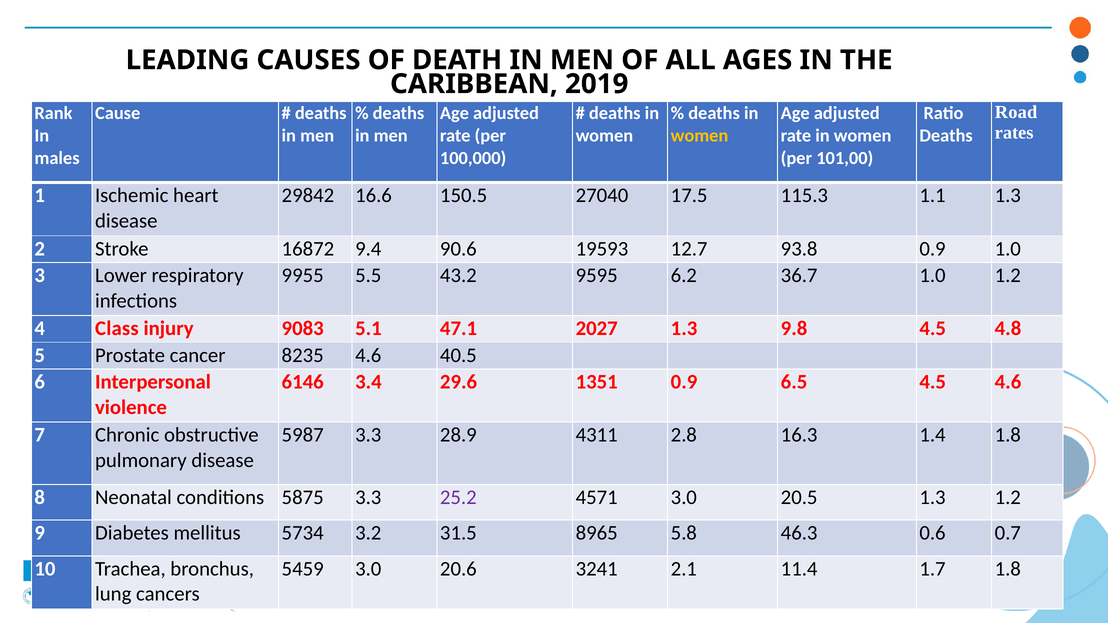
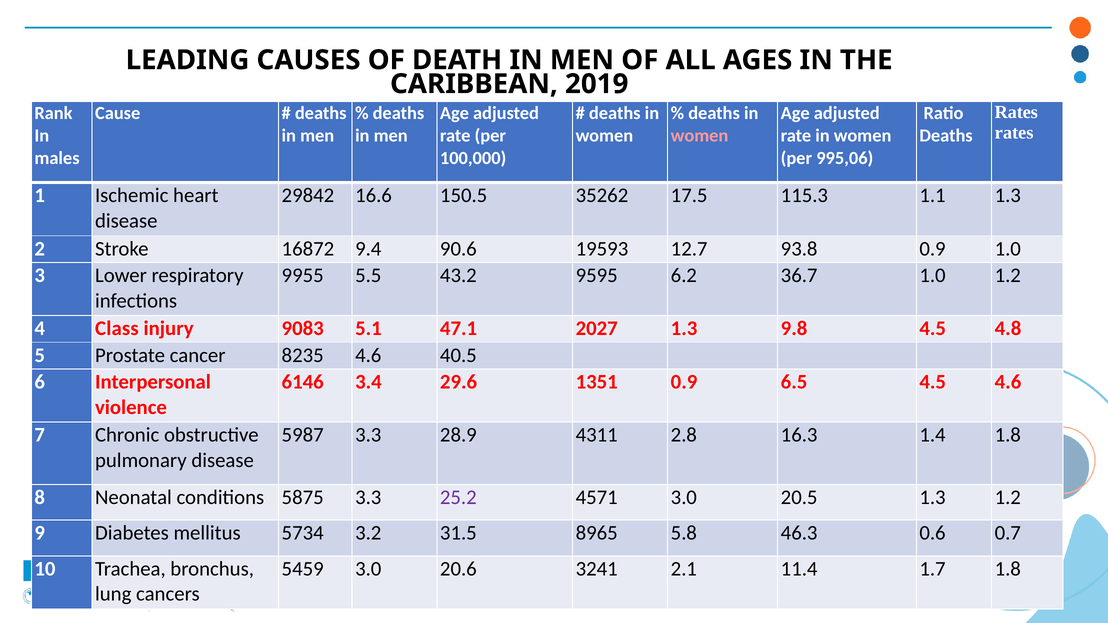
Road at (1016, 112): Road -> Rates
women at (700, 136) colour: yellow -> pink
101,00: 101,00 -> 995,06
27040: 27040 -> 35262
